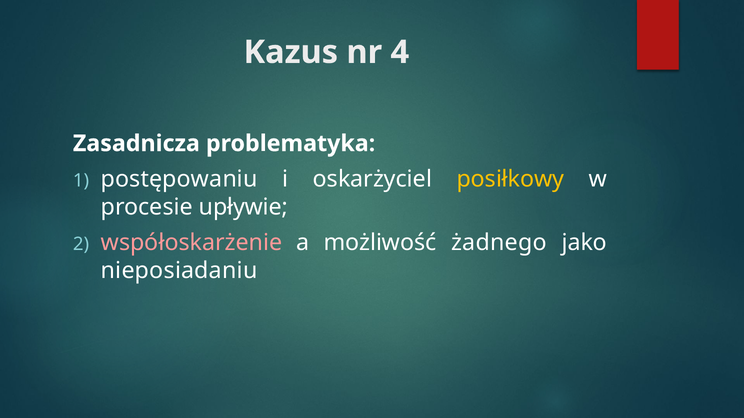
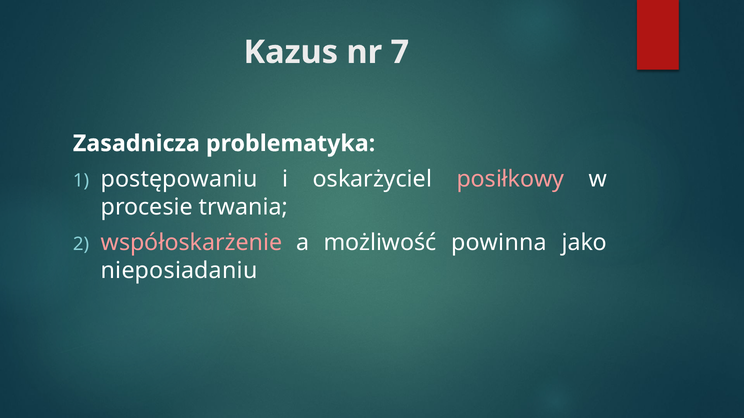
4: 4 -> 7
posiłkowy colour: yellow -> pink
upływie: upływie -> trwania
żadnego: żadnego -> powinna
